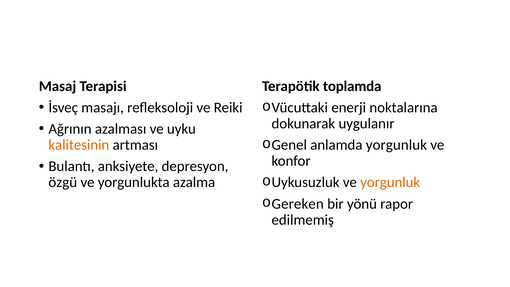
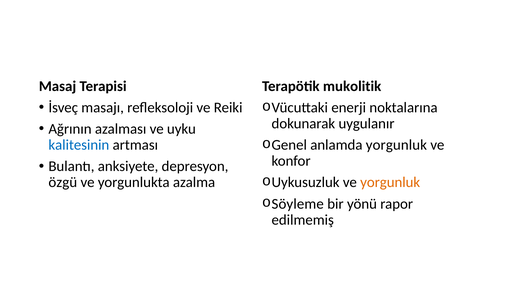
toplamda: toplamda -> mukolitik
kalitesinin colour: orange -> blue
Gereken: Gereken -> Söyleme
